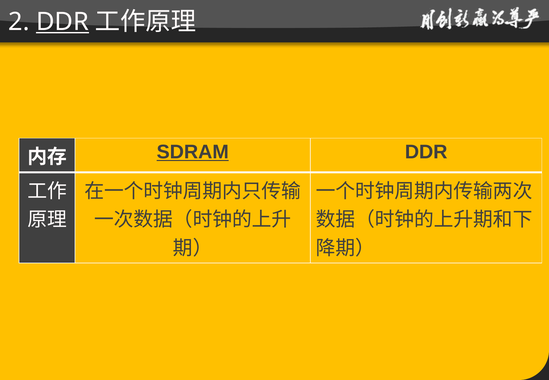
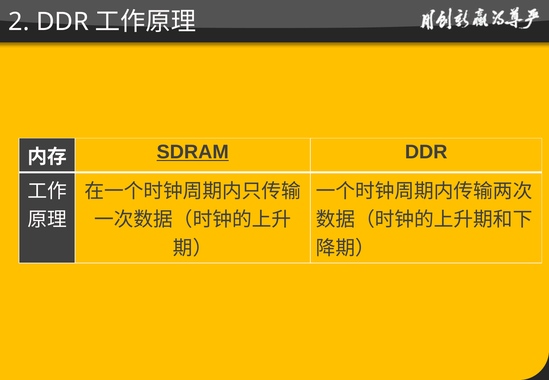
DDR at (62, 22) underline: present -> none
